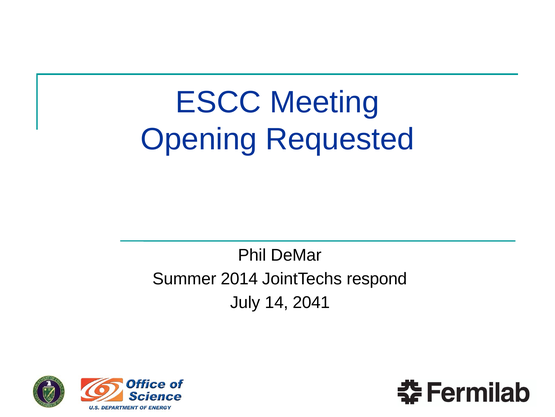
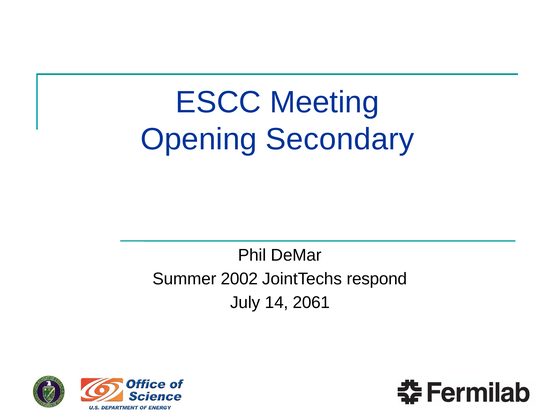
Requested: Requested -> Secondary
2014: 2014 -> 2002
2041: 2041 -> 2061
